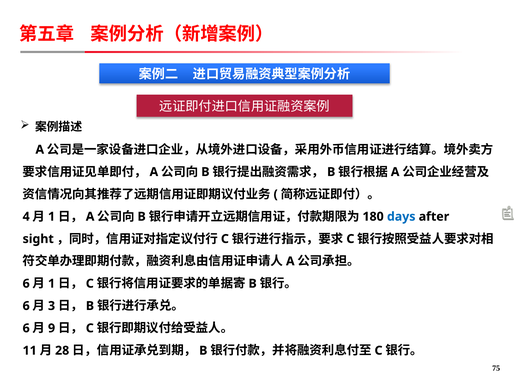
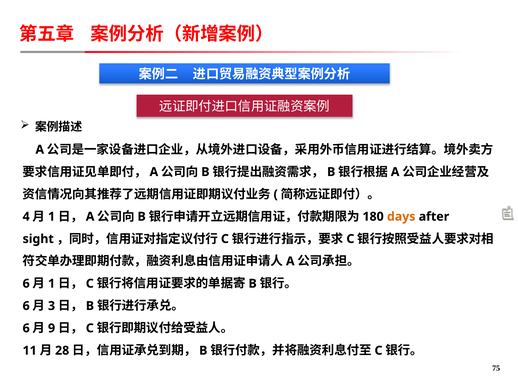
days colour: blue -> orange
